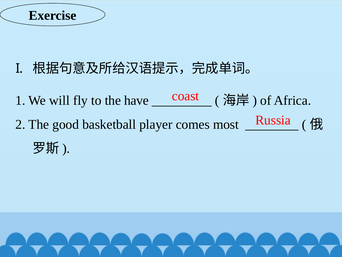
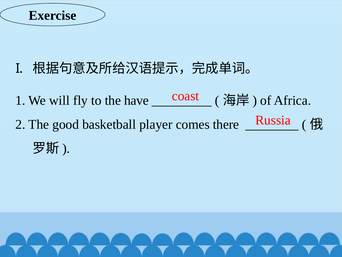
most: most -> there
